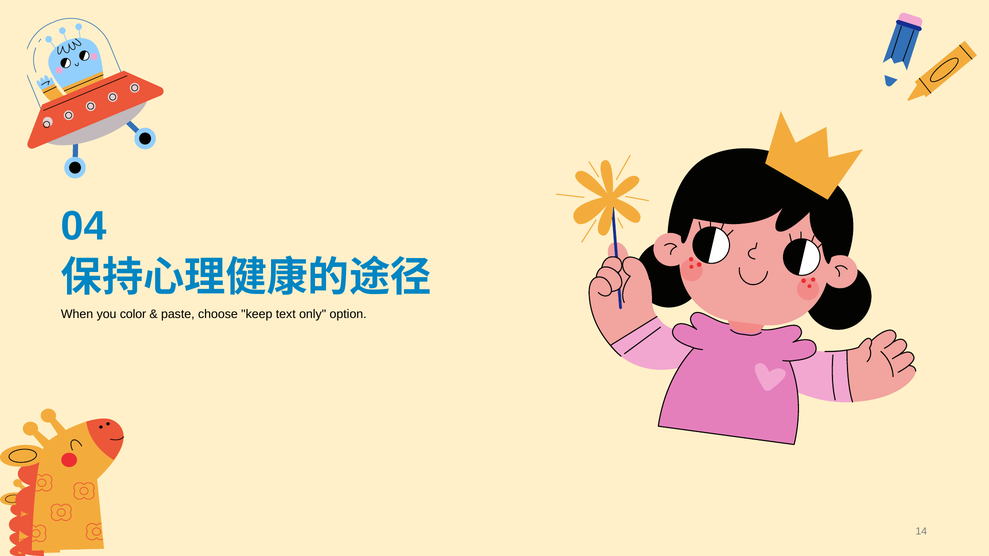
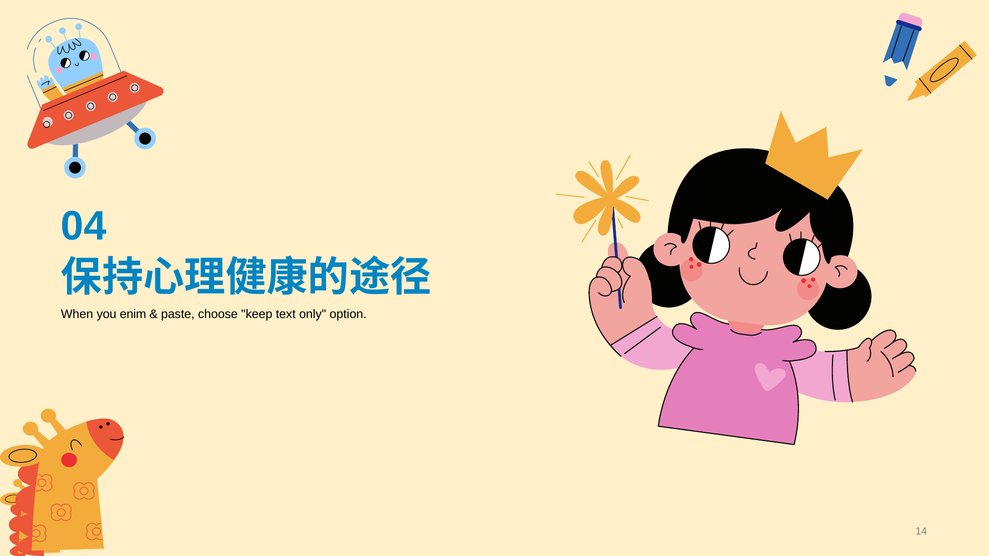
color: color -> enim
